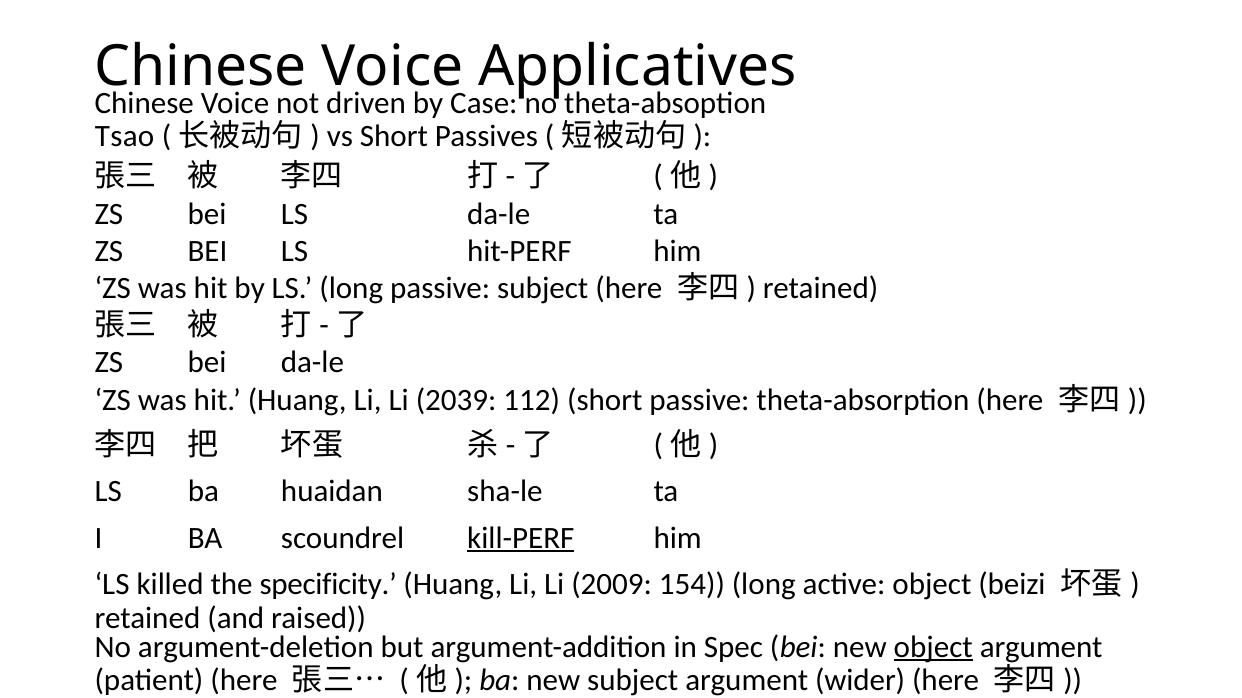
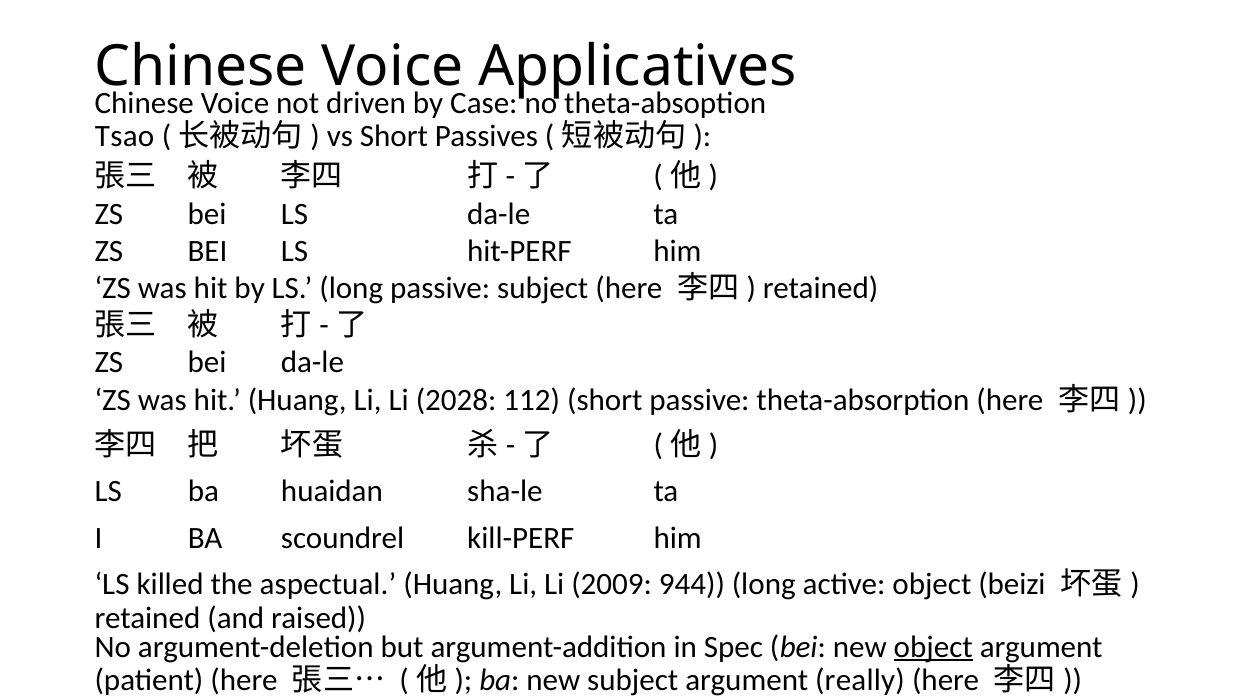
2039: 2039 -> 2028
kill-PERF underline: present -> none
specificity: specificity -> aspectual
154: 154 -> 944
wider: wider -> really
